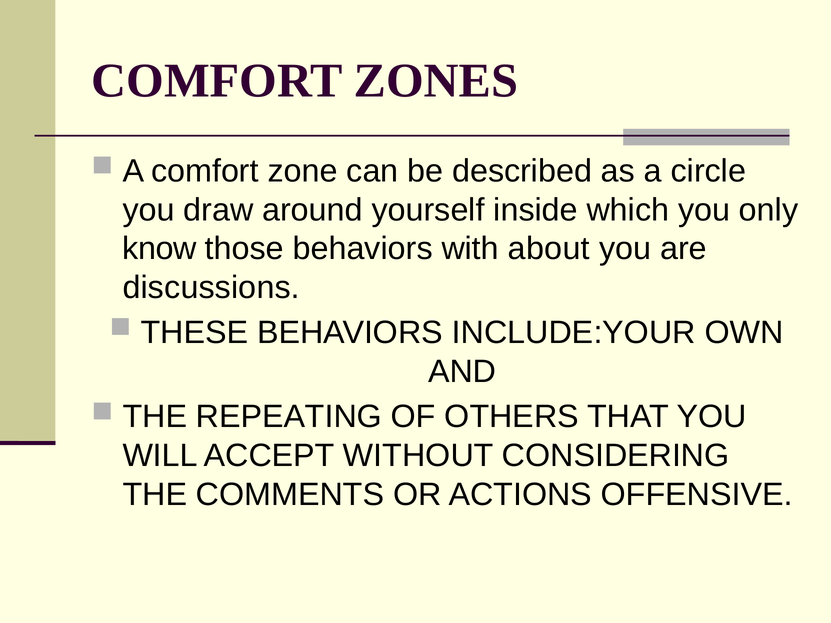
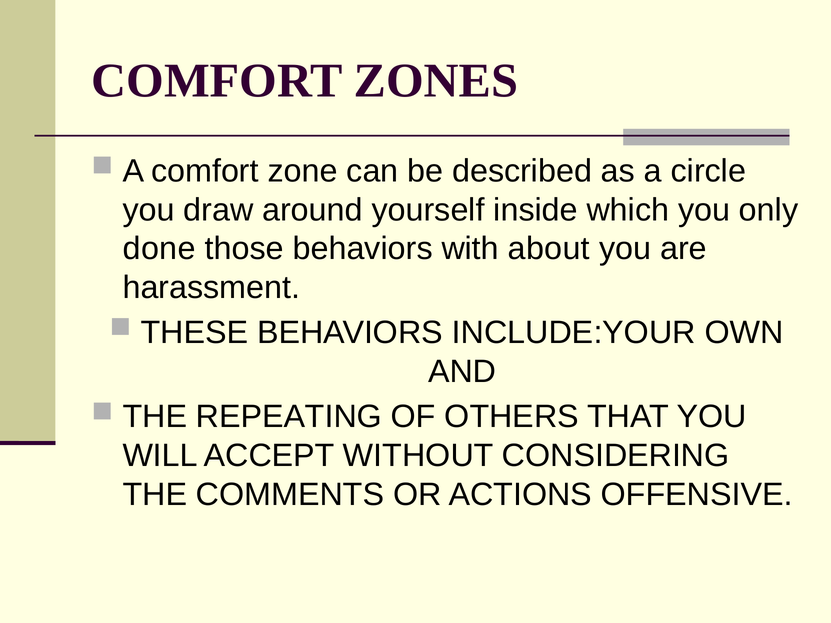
know: know -> done
discussions: discussions -> harassment
